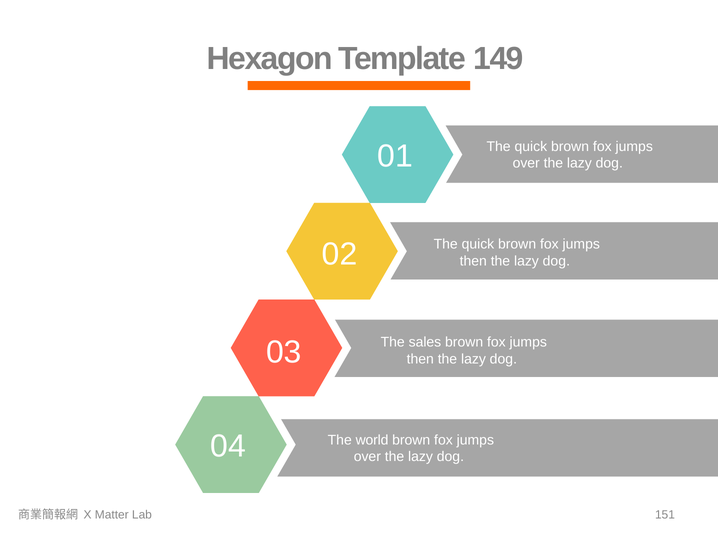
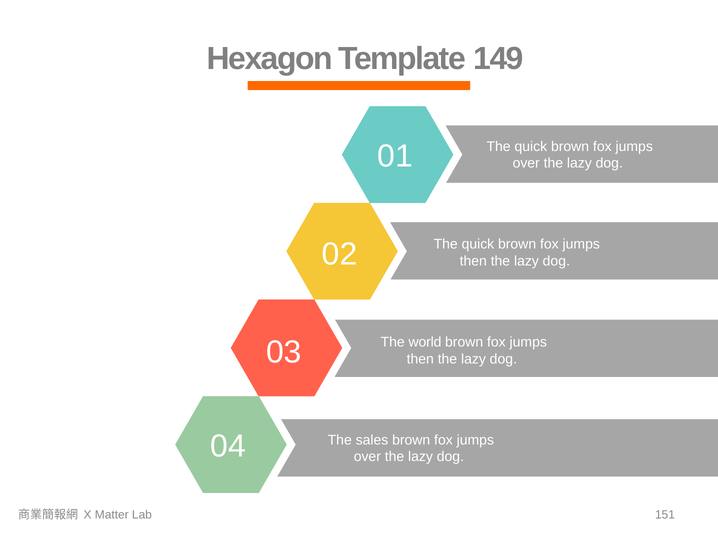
sales: sales -> world
world: world -> sales
